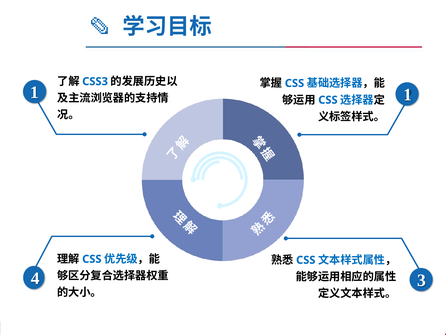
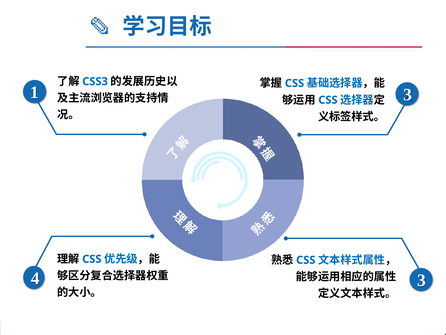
1 1: 1 -> 3
